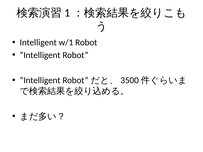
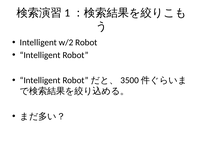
w/1: w/1 -> w/2
